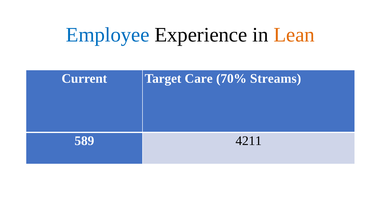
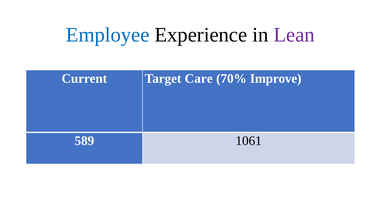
Lean colour: orange -> purple
Streams: Streams -> Improve
4211: 4211 -> 1061
